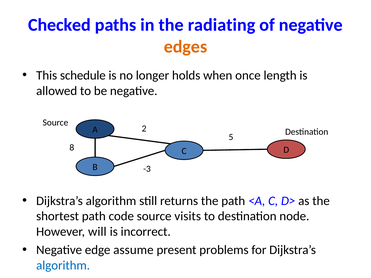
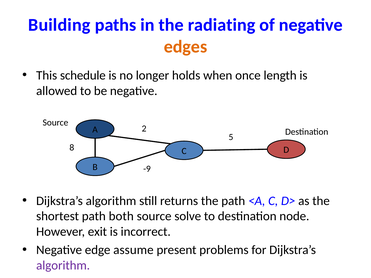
Checked: Checked -> Building
-3: -3 -> -9
code: code -> both
visits: visits -> solve
will: will -> exit
algorithm at (63, 266) colour: blue -> purple
